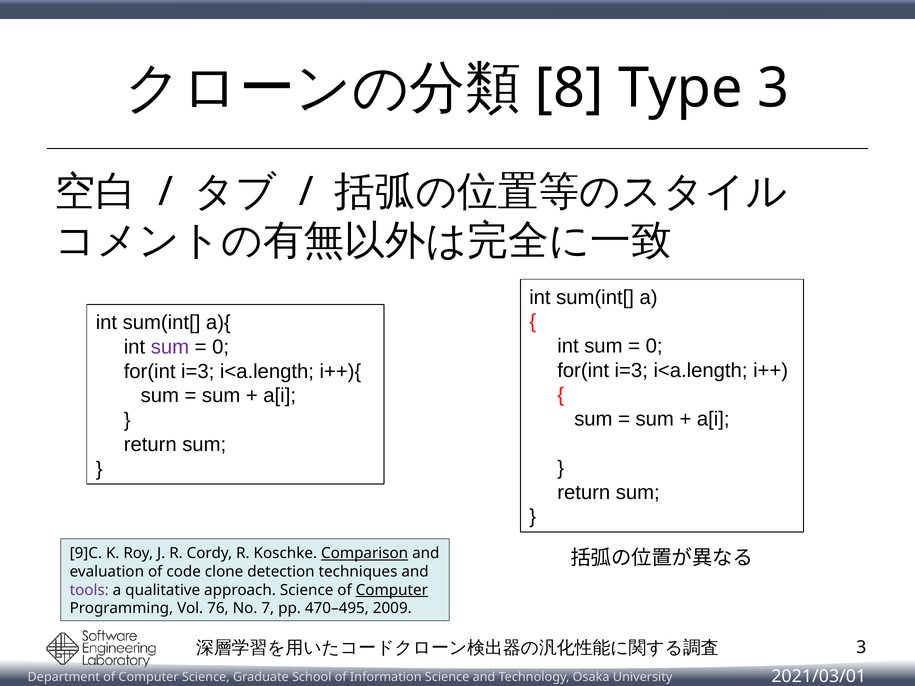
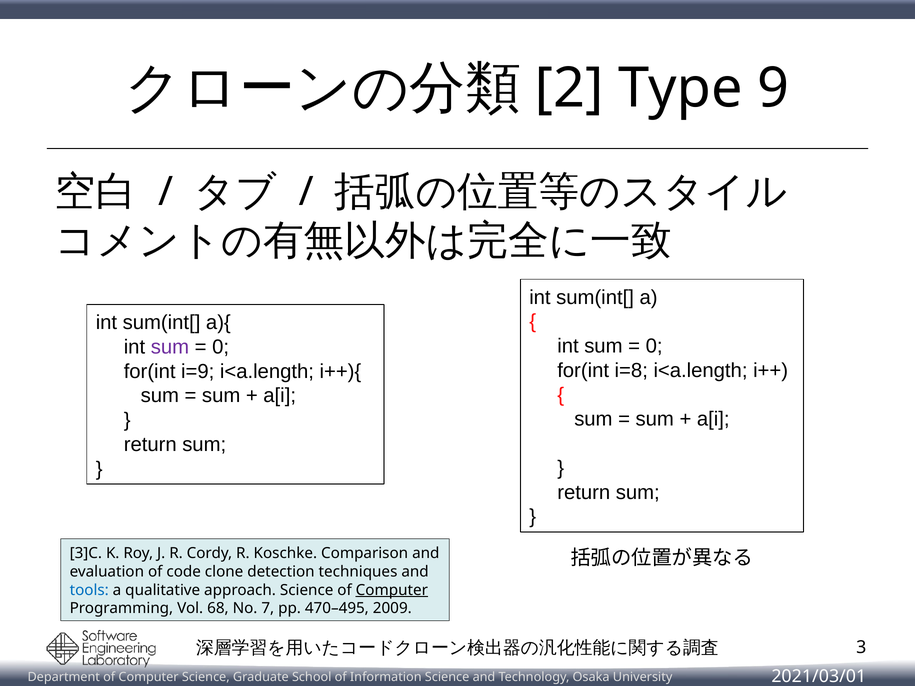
8: 8 -> 2
Type 3: 3 -> 9
i=3 at (631, 371): i=3 -> i=8
i=3 at (198, 372): i=3 -> i=9
9]C: 9]C -> 3]C
Comparison underline: present -> none
tools colour: purple -> blue
76: 76 -> 68
